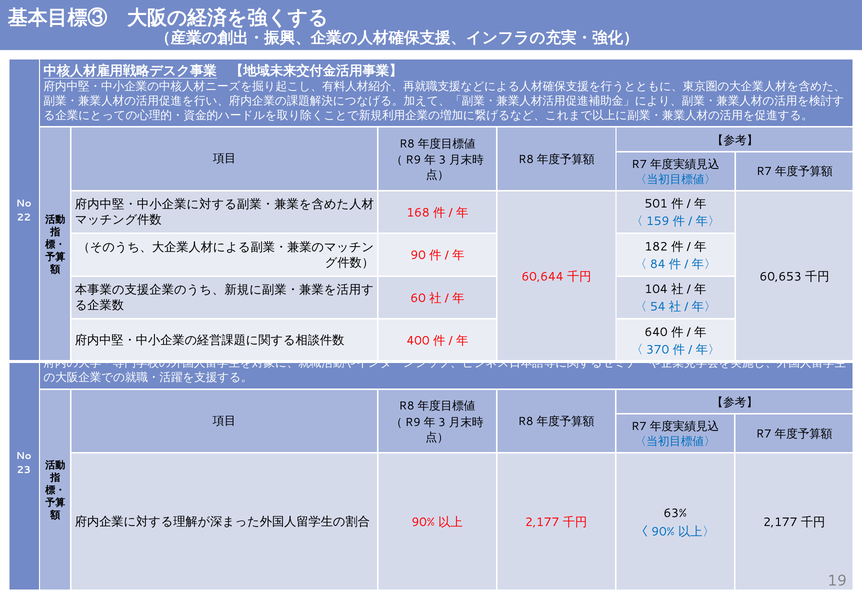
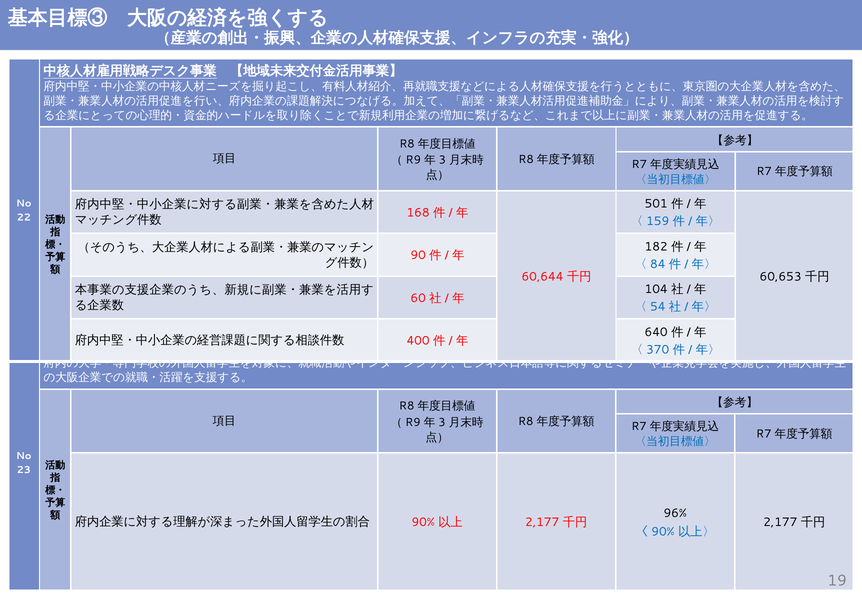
63%: 63% -> 96%
